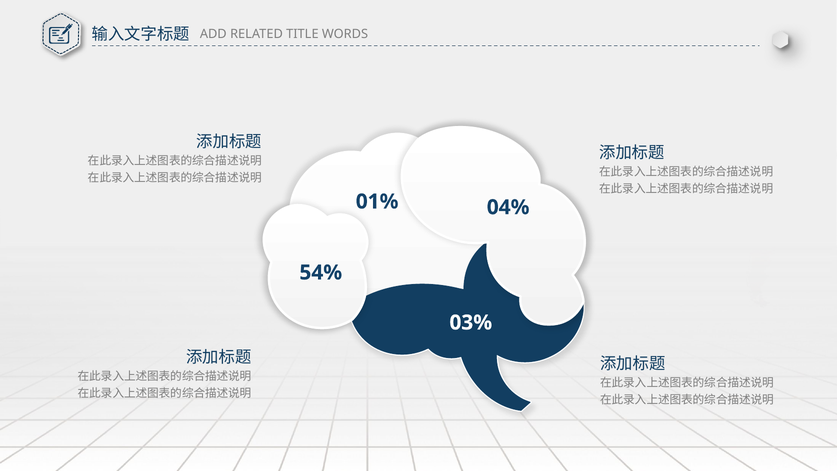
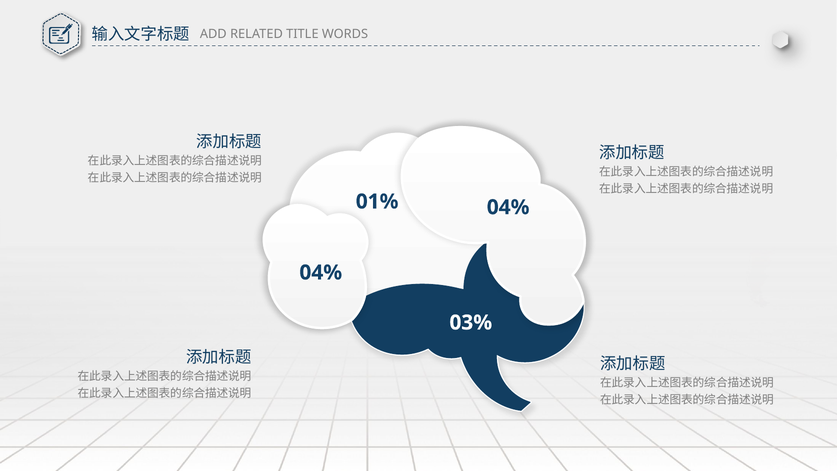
54% at (321, 273): 54% -> 04%
